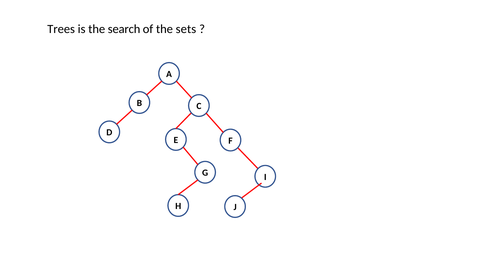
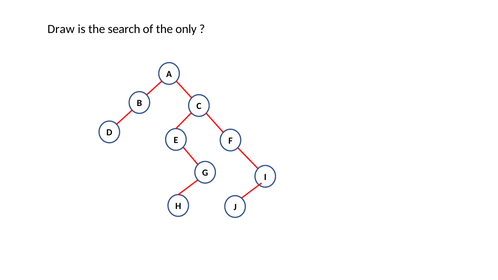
Trees: Trees -> Draw
sets: sets -> only
